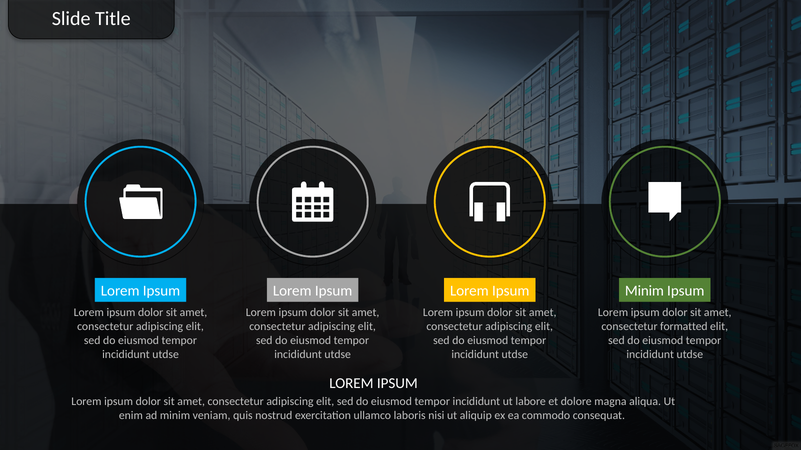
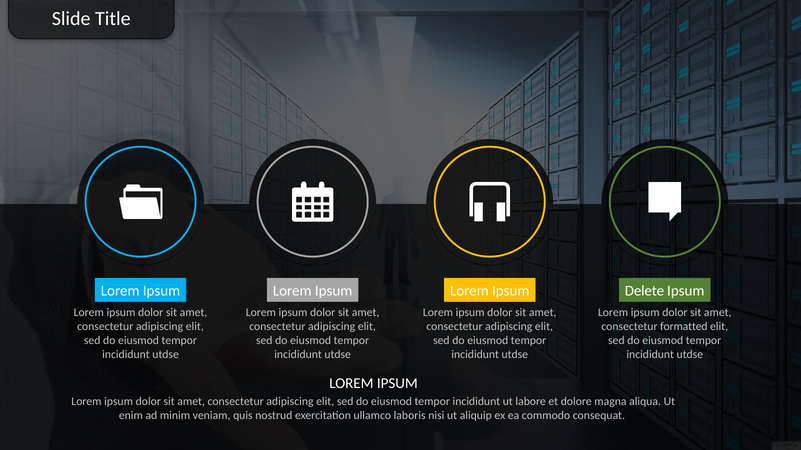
Minim at (644, 291): Minim -> Delete
